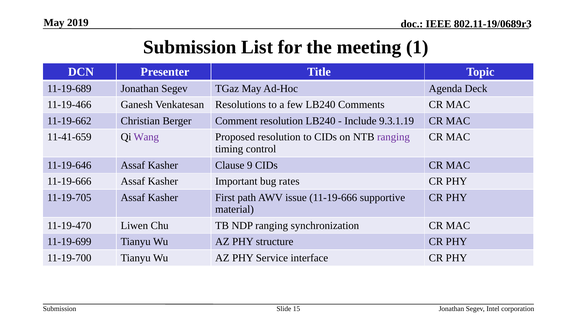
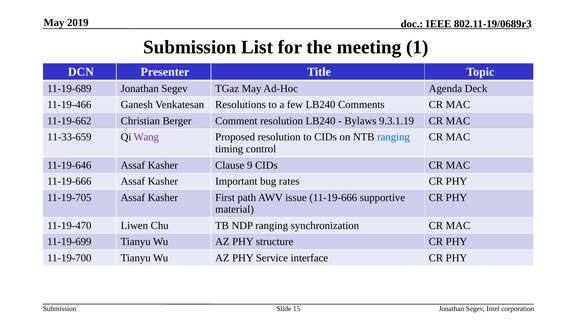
Include: Include -> Bylaws
11-41-659: 11-41-659 -> 11-33-659
ranging at (393, 137) colour: purple -> blue
